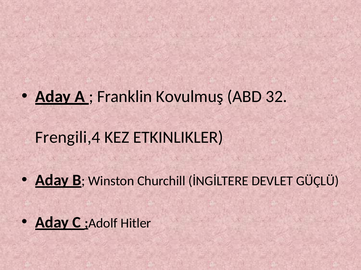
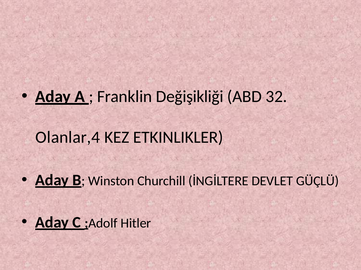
Kovulmuş: Kovulmuş -> Değişikliği
Frengili,4: Frengili,4 -> Olanlar,4
